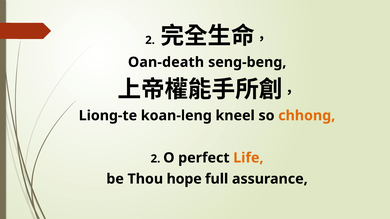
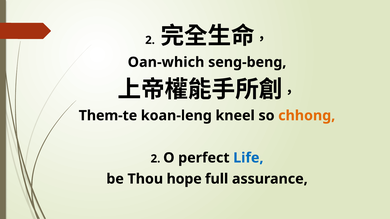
Oan-death: Oan-death -> Oan-which
Liong-te: Liong-te -> Them-te
Life colour: orange -> blue
